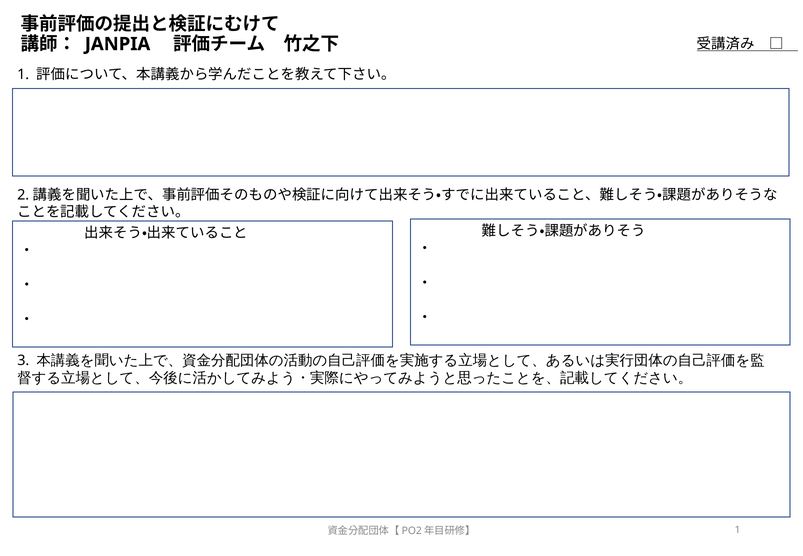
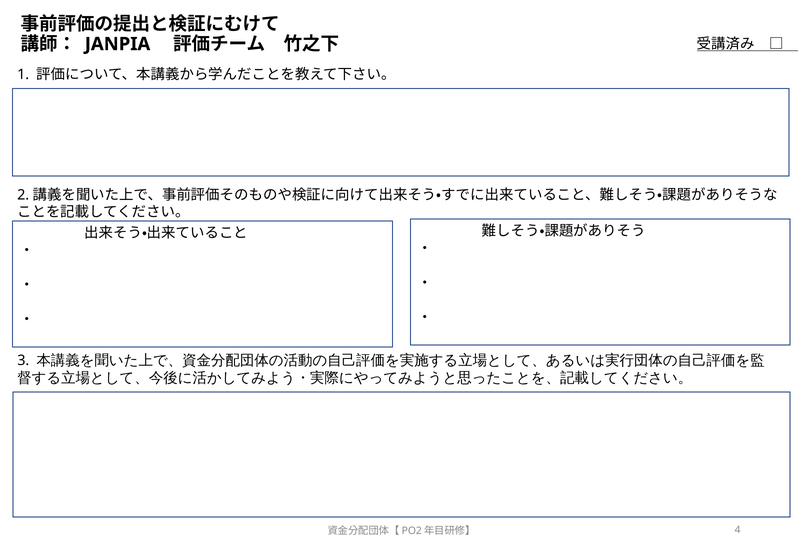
1 at (738, 530): 1 -> 4
